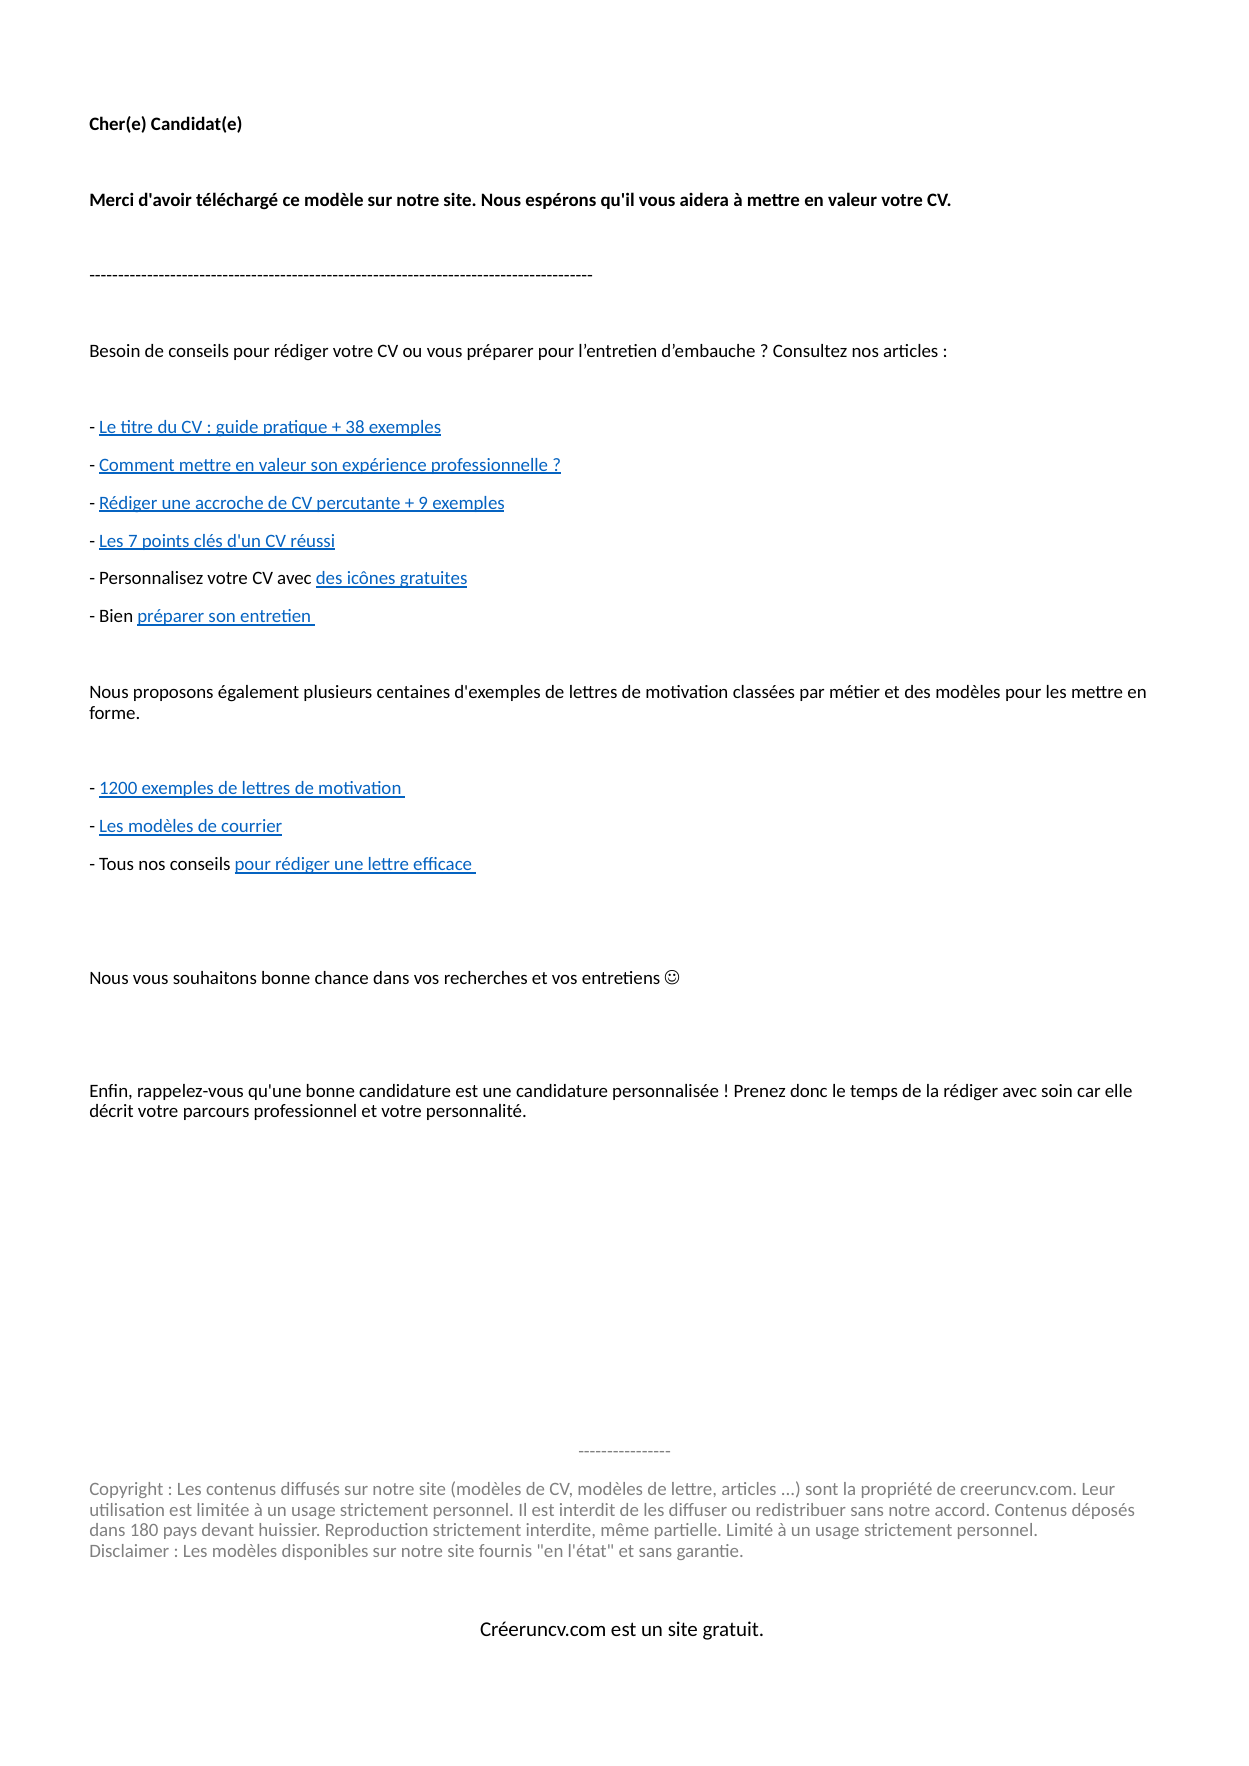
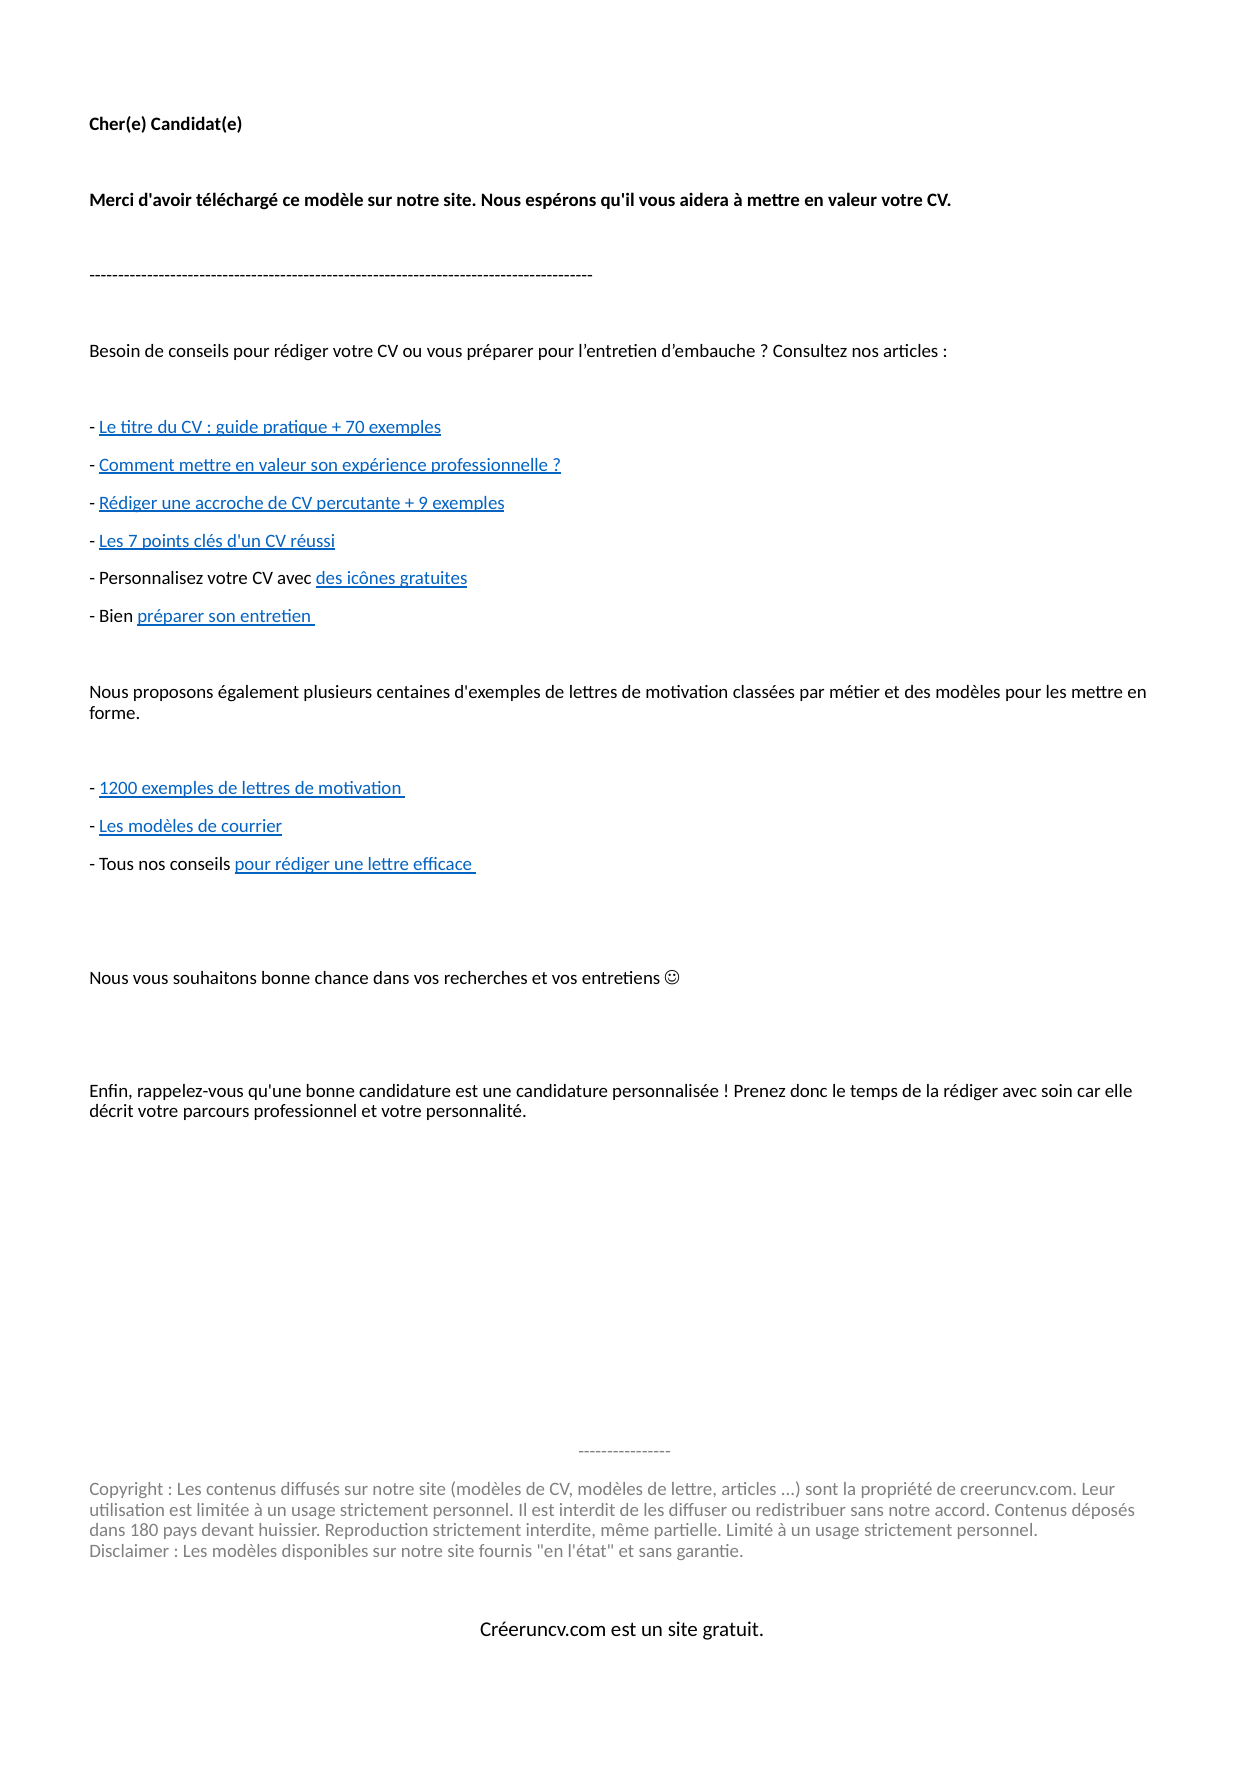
38: 38 -> 70
